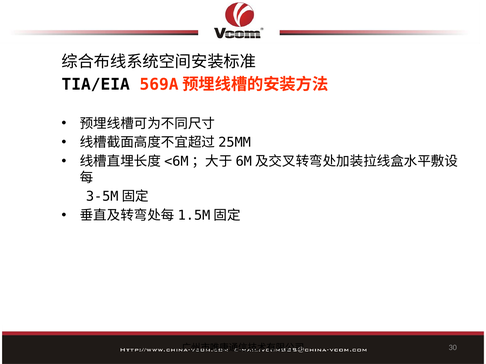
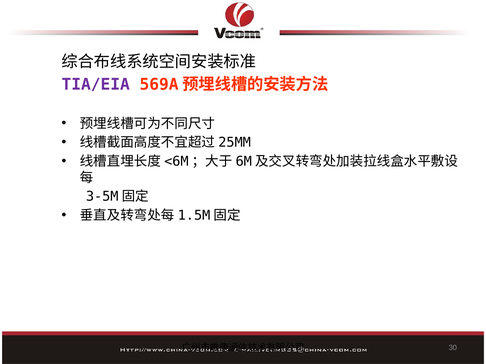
TIA/EIA colour: black -> purple
